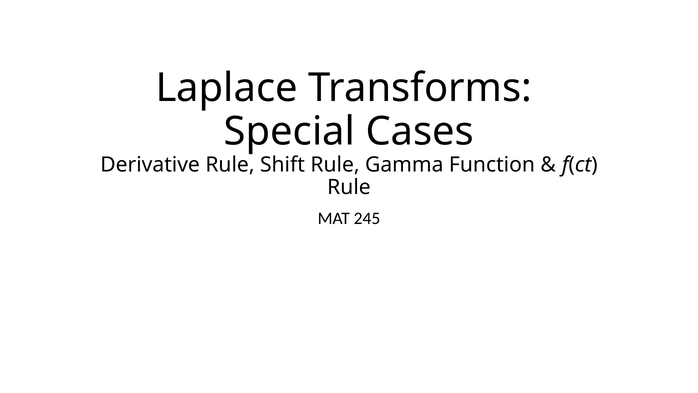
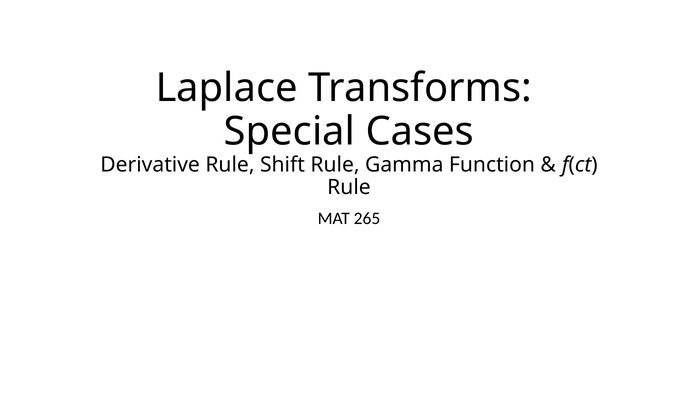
245: 245 -> 265
